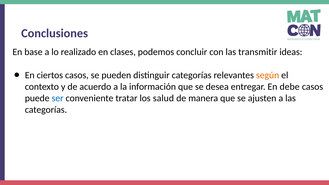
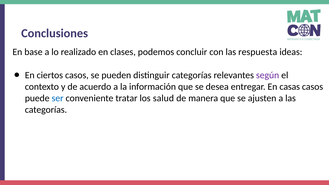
transmitir: transmitir -> respuesta
según colour: orange -> purple
debe: debe -> casas
